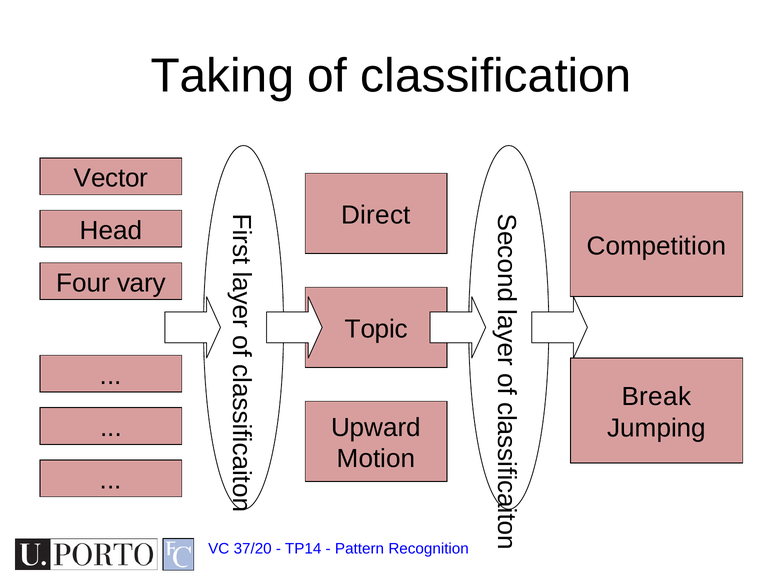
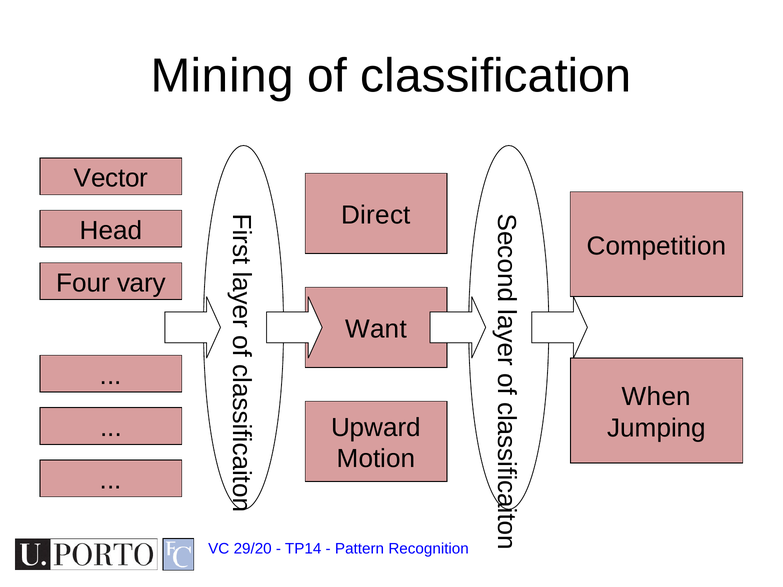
Taking: Taking -> Mining
Topic: Topic -> Want
Break: Break -> When
37/20: 37/20 -> 29/20
